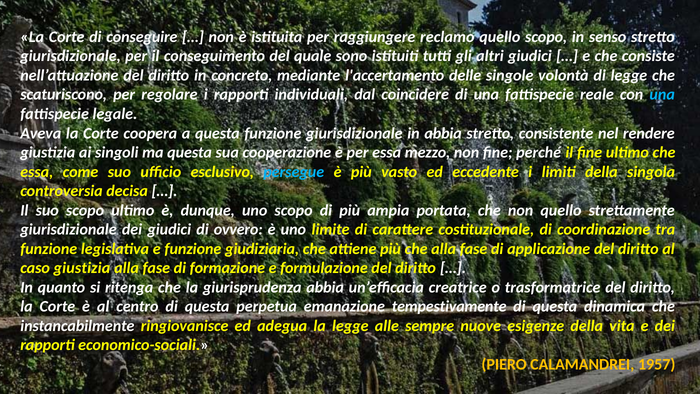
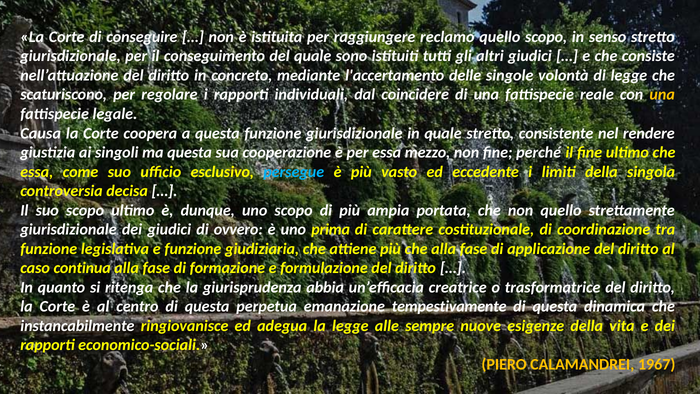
una at (662, 95) colour: light blue -> yellow
Aveva: Aveva -> Causa
in abbia: abbia -> quale
limite: limite -> prima
caso giustizia: giustizia -> continua
1957: 1957 -> 1967
